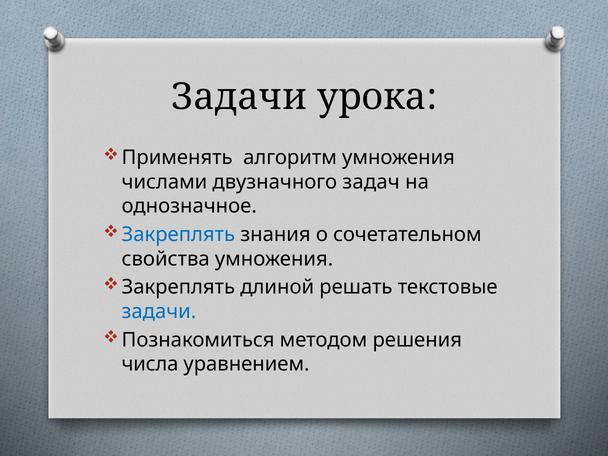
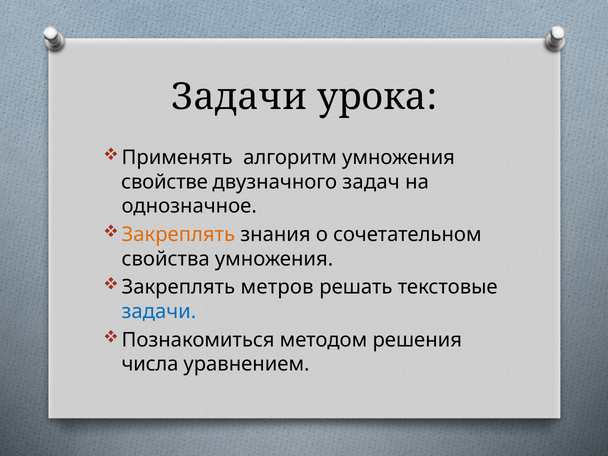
числами: числами -> свойстве
Закреплять at (178, 235) colour: blue -> orange
длиной: длиной -> метров
